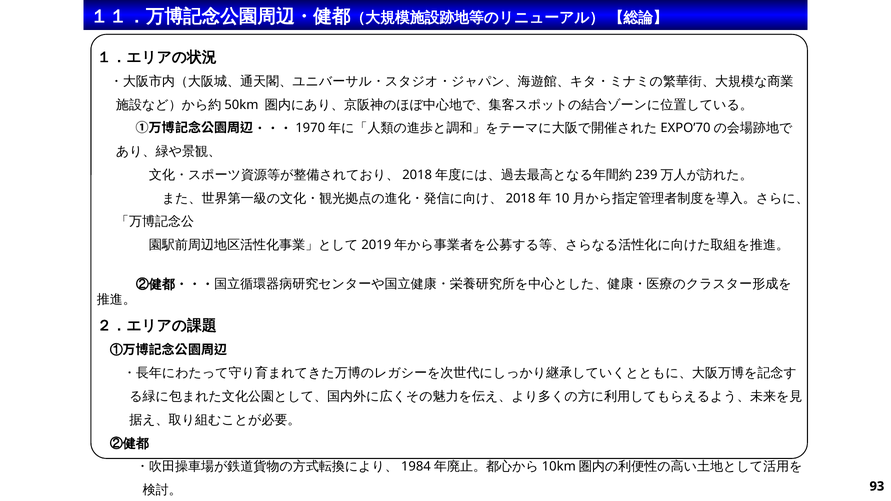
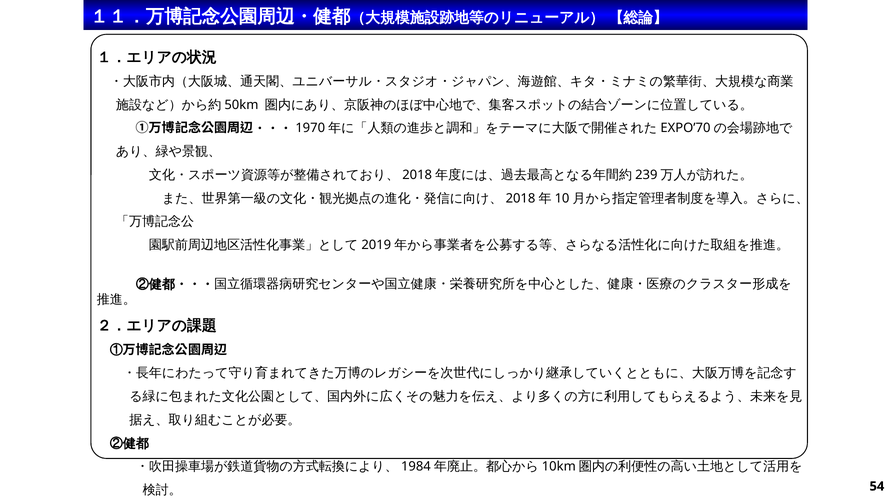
93: 93 -> 54
